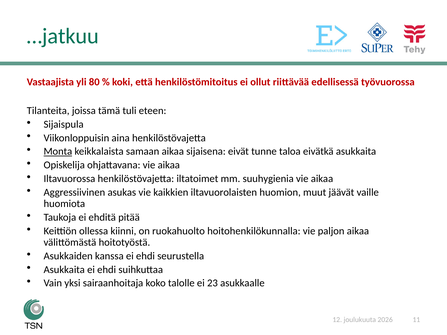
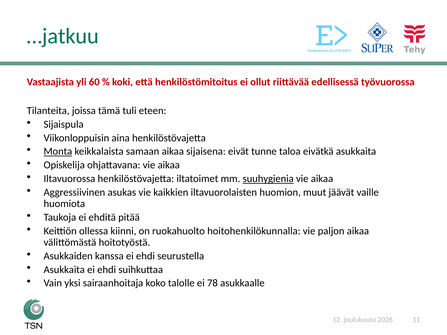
80: 80 -> 60
suuhygienia underline: none -> present
23: 23 -> 78
